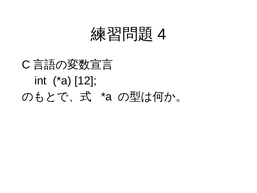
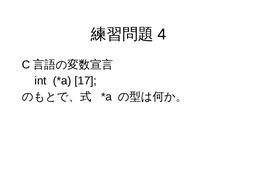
12: 12 -> 17
